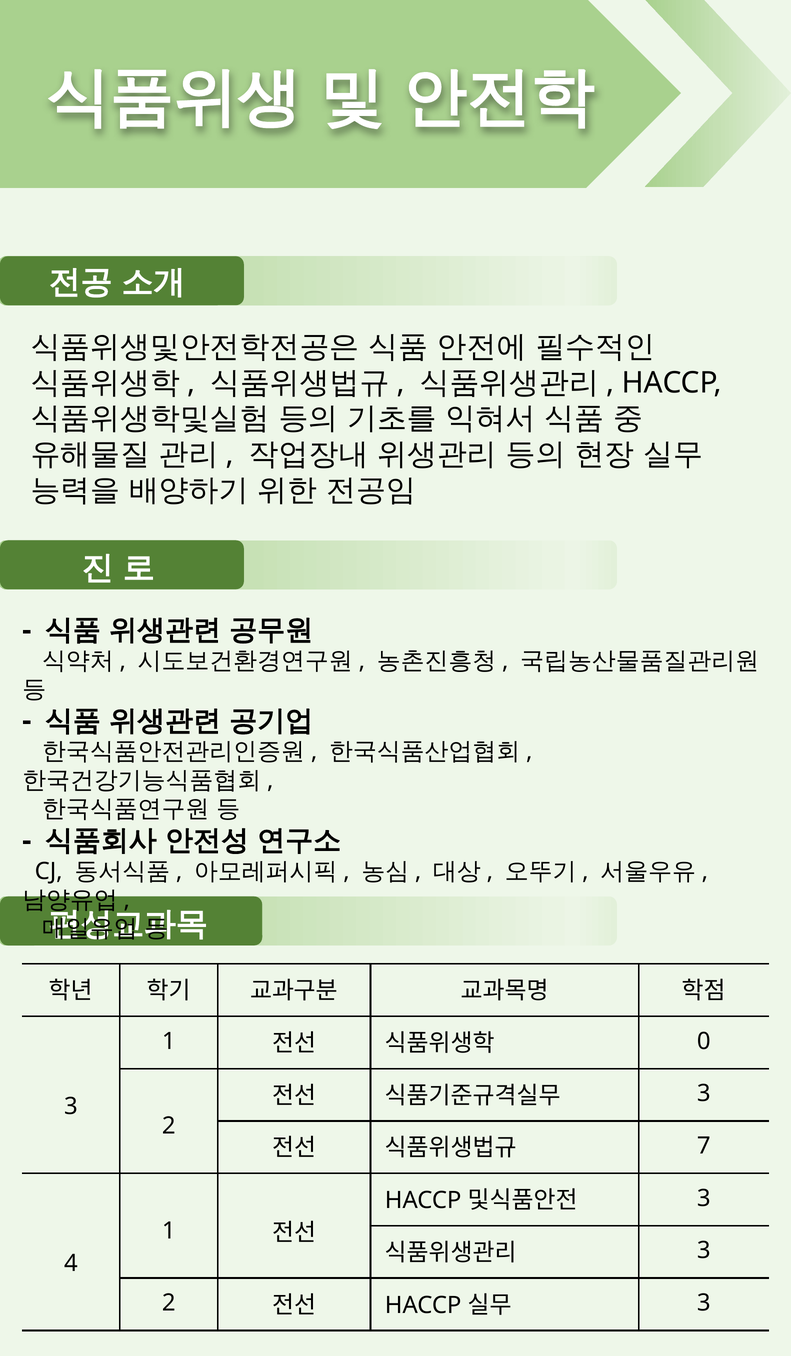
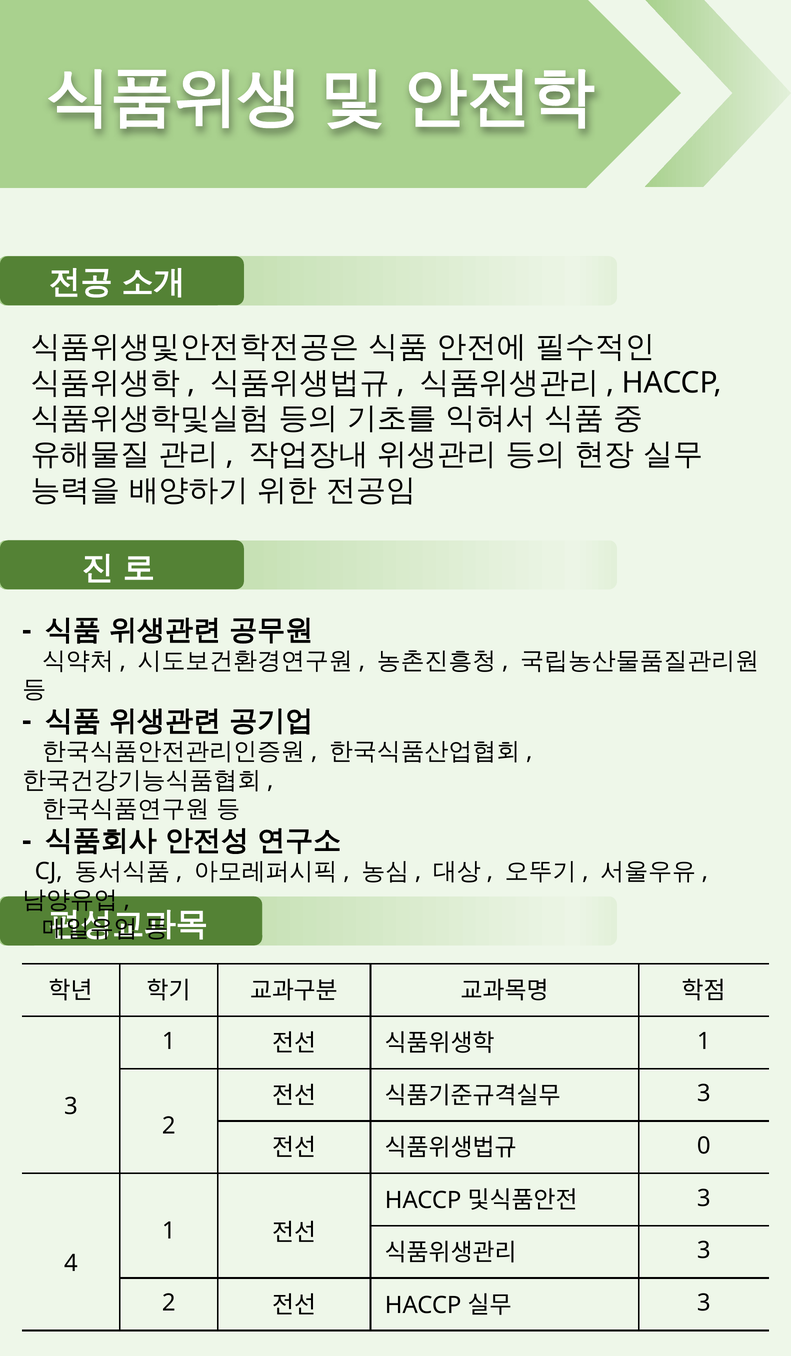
0 at (704, 1041): 0 -> 1
7: 7 -> 0
